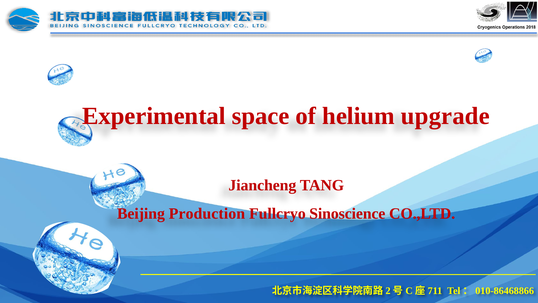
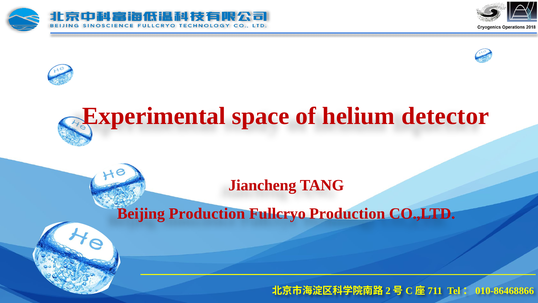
upgrade: upgrade -> detector
Fullcryo Sinoscience: Sinoscience -> Production
